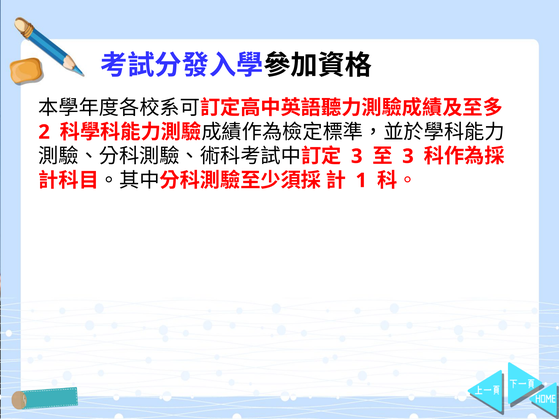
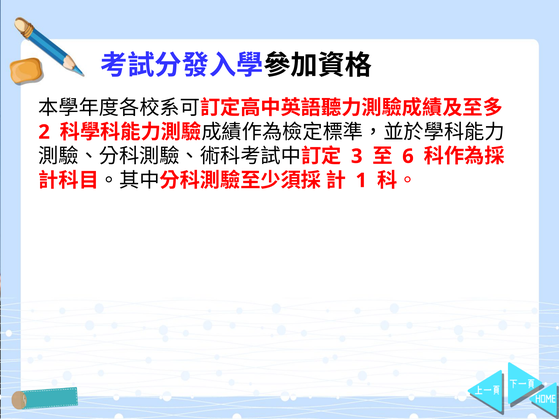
3 at (408, 156): 3 -> 6
